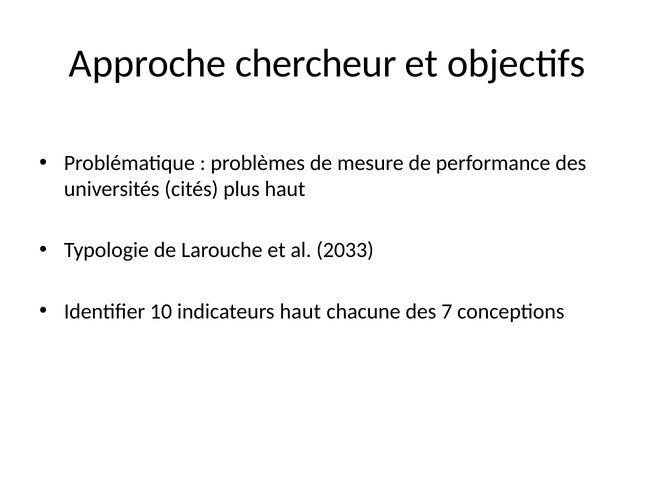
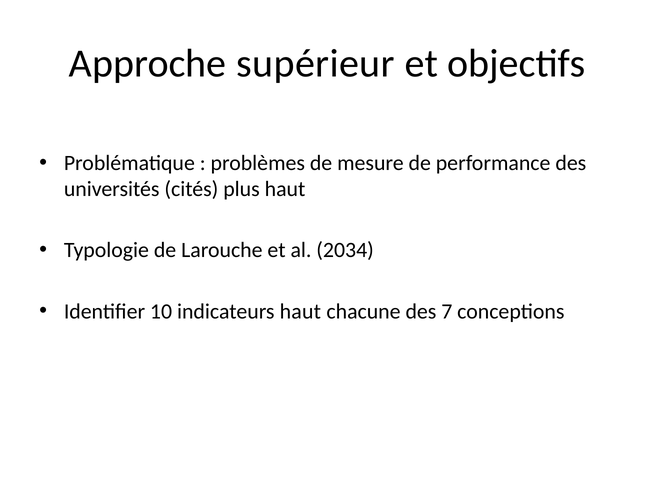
chercheur: chercheur -> supérieur
2033: 2033 -> 2034
